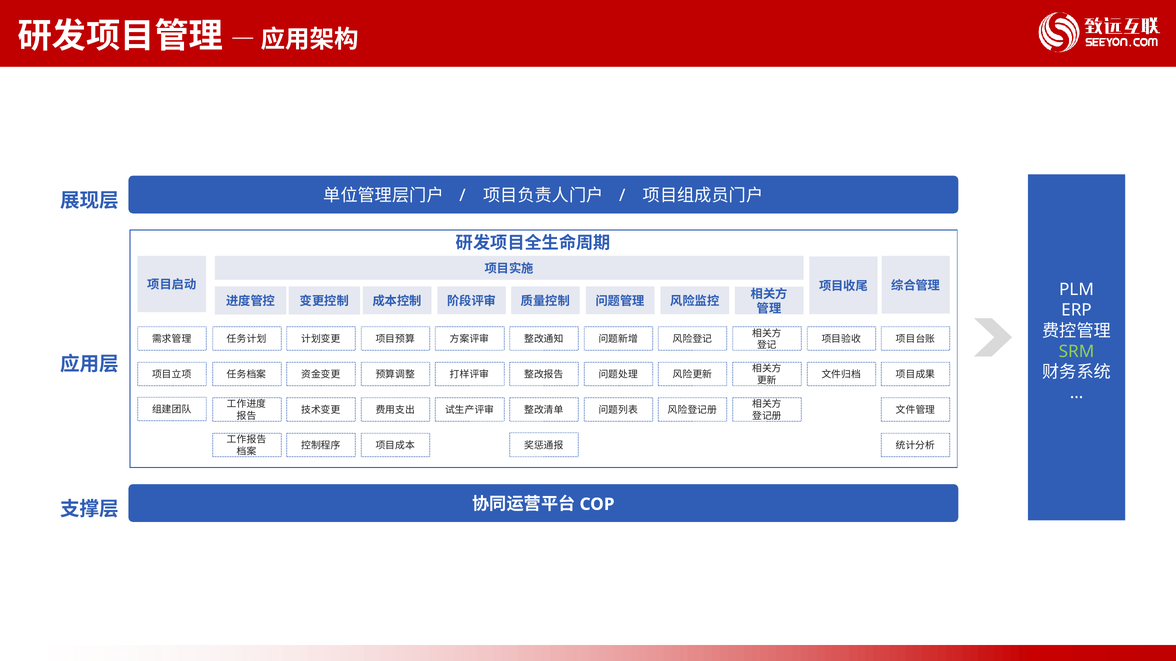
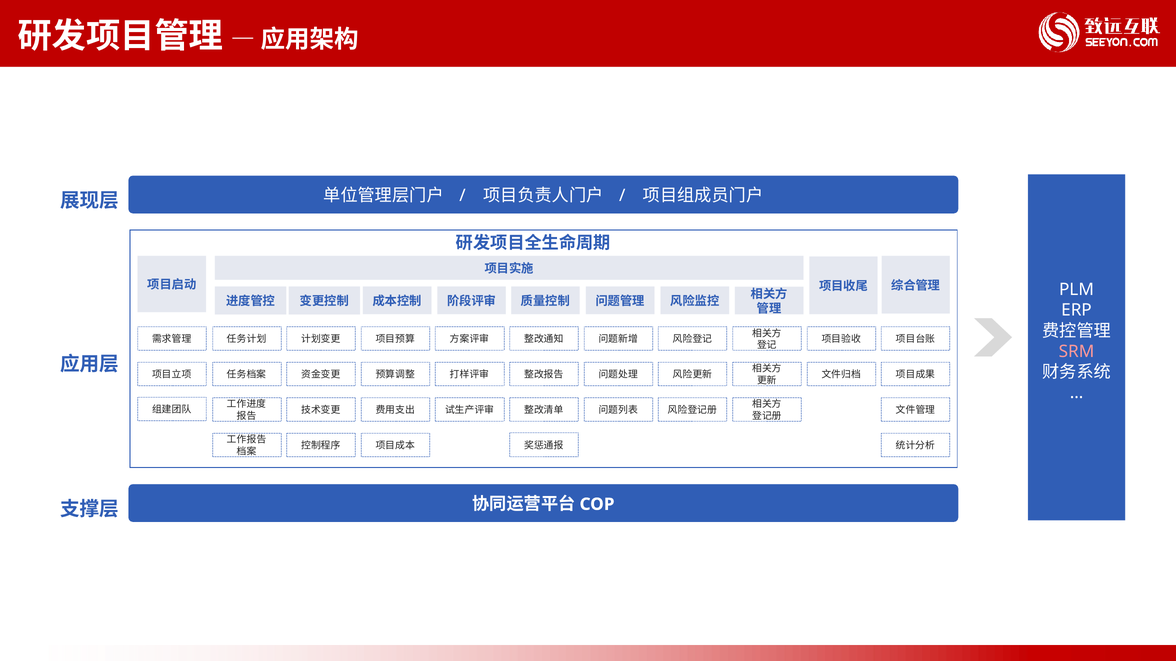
SRM colour: light green -> pink
